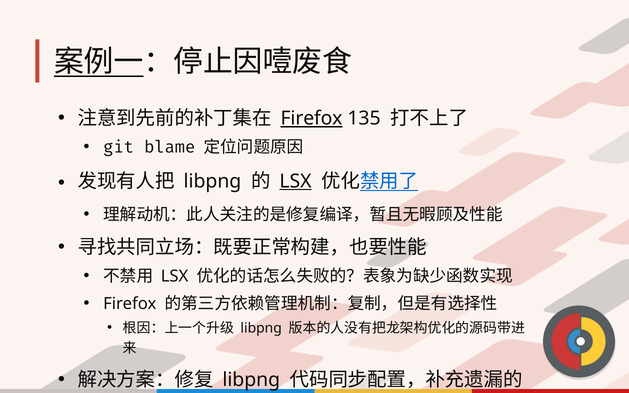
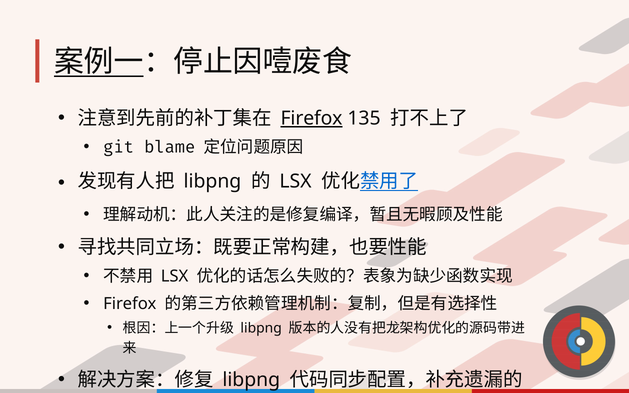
LSX at (295, 181) underline: present -> none
